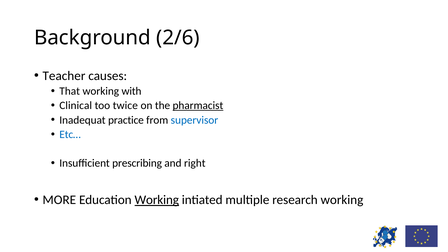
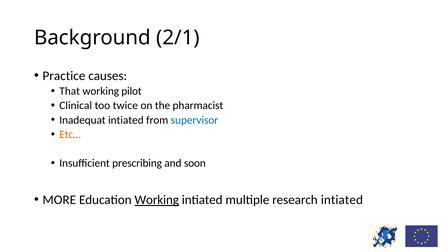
2/6: 2/6 -> 2/1
Teacher: Teacher -> Practice
with: with -> pilot
pharmacist underline: present -> none
Inadequat practice: practice -> intiated
Etc… colour: blue -> orange
right: right -> soon
research working: working -> intiated
